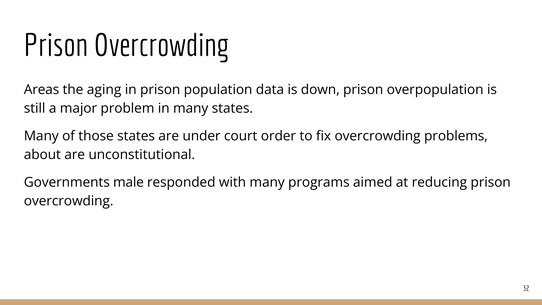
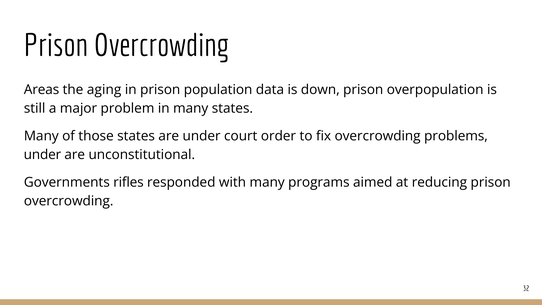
about at (42, 155): about -> under
male: male -> rifles
